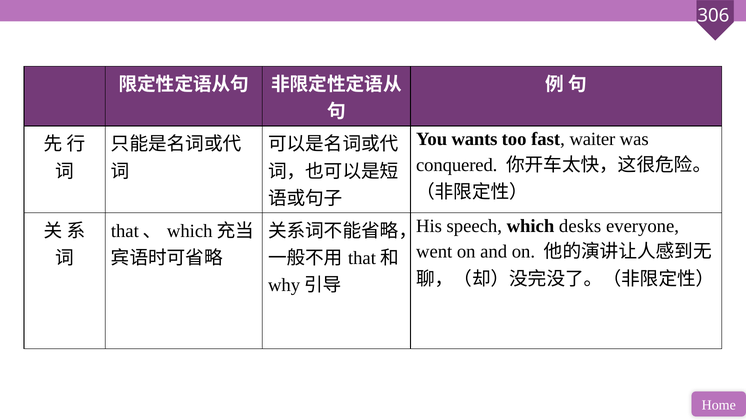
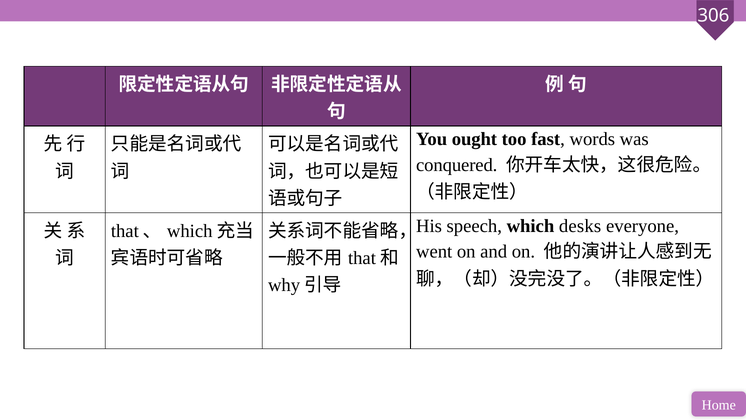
wants: wants -> ought
waiter: waiter -> words
